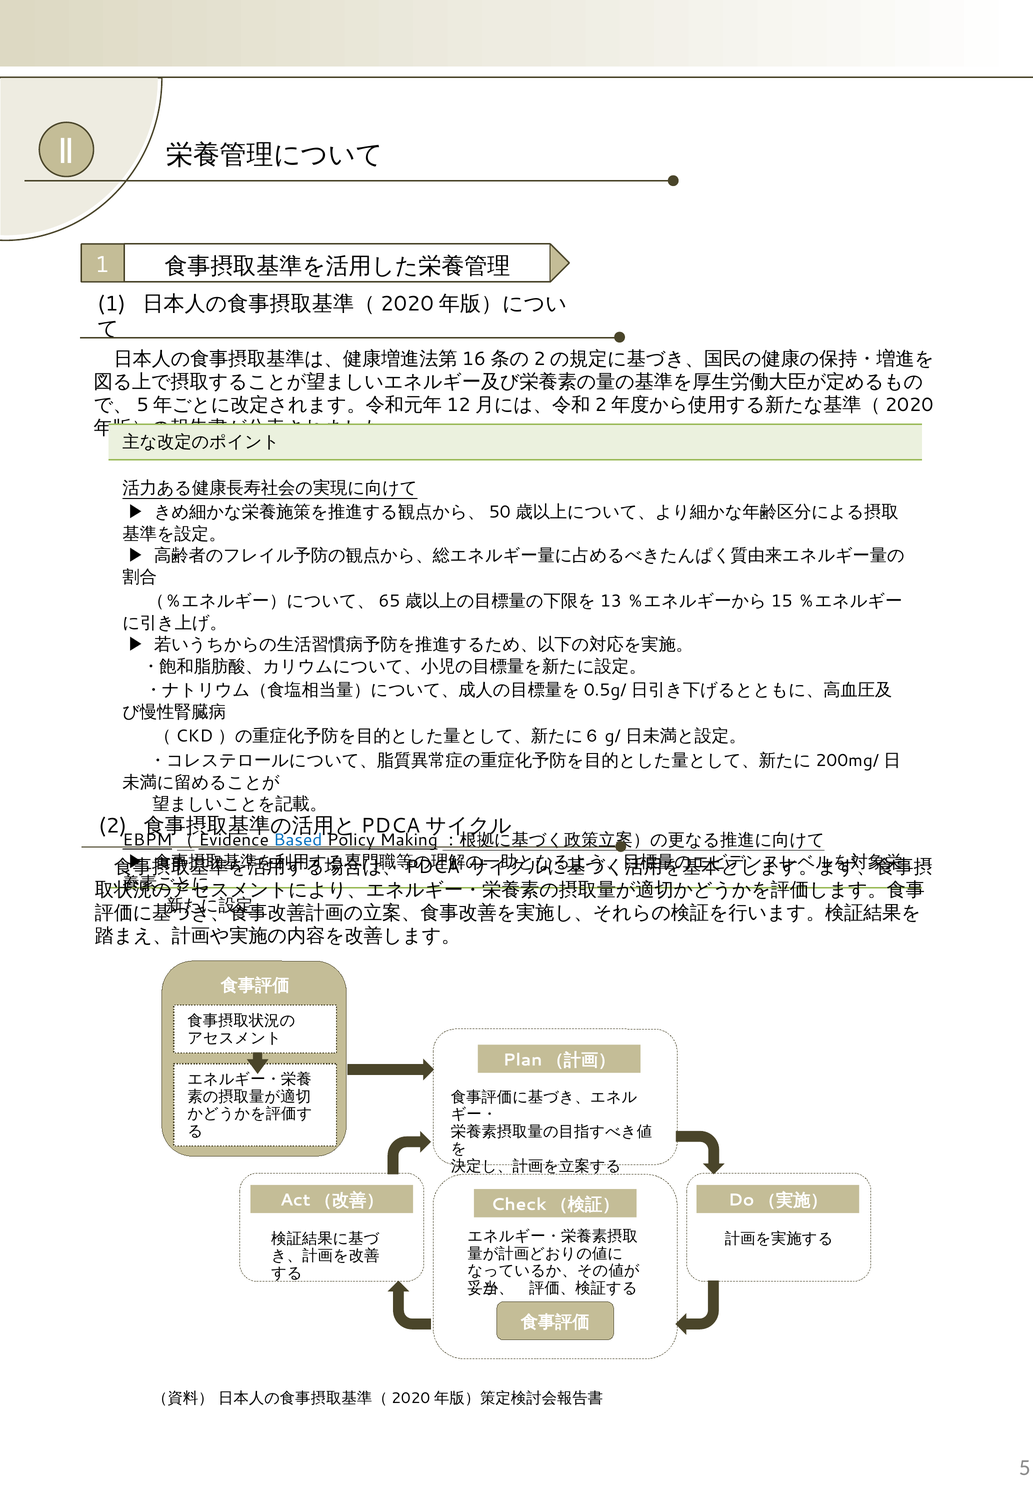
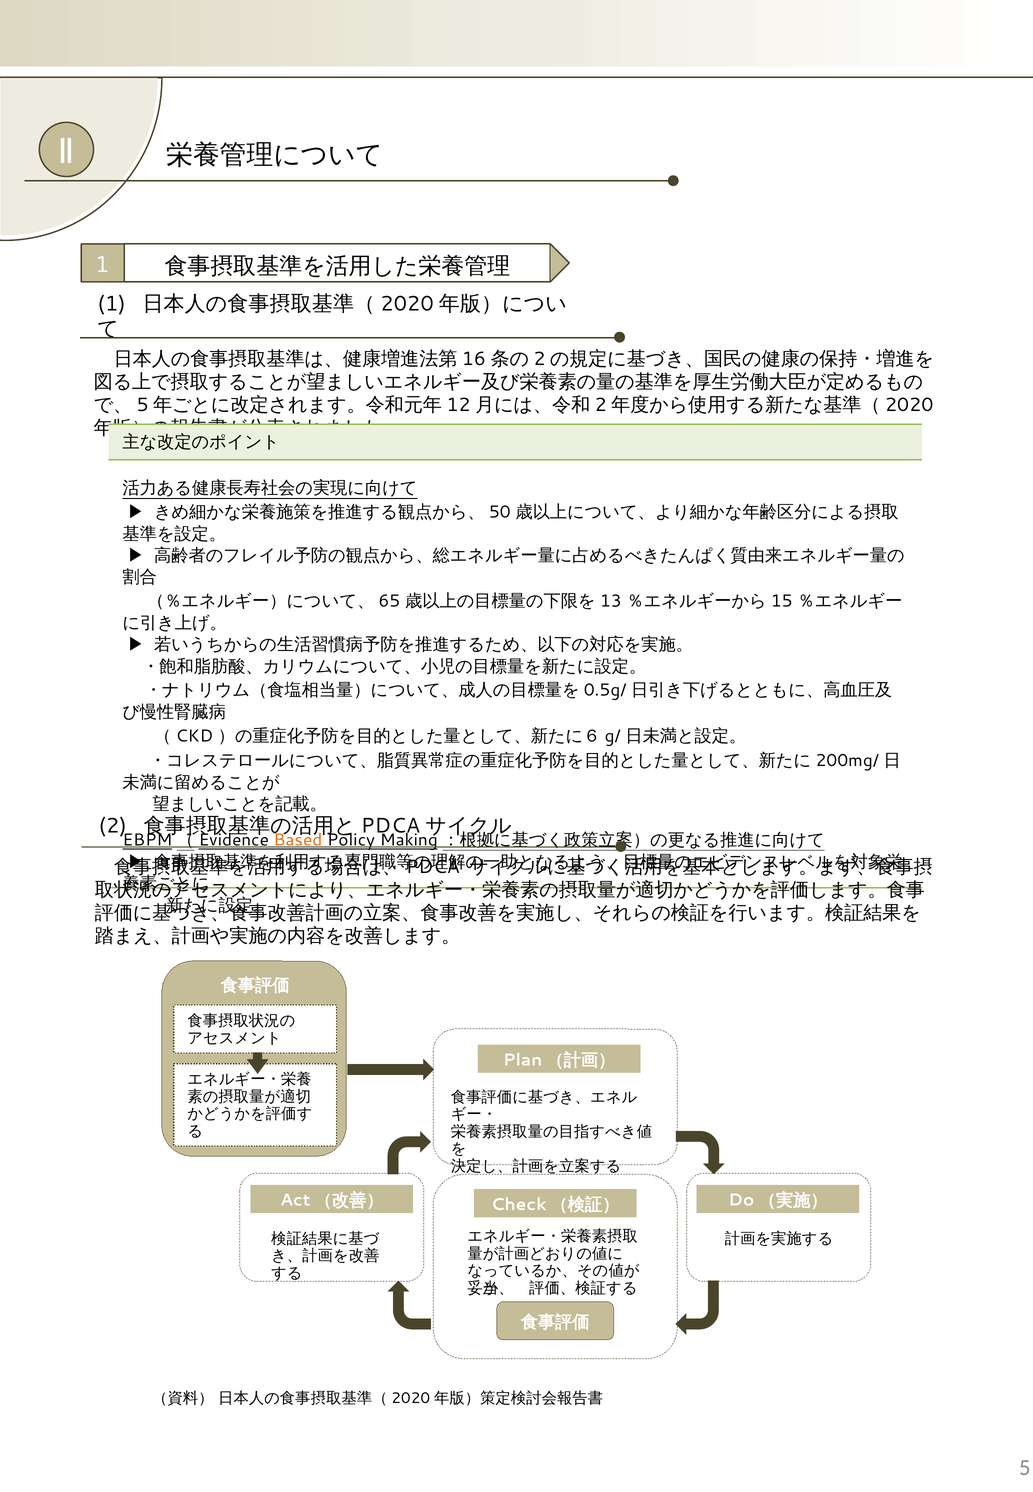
Based colour: blue -> orange
